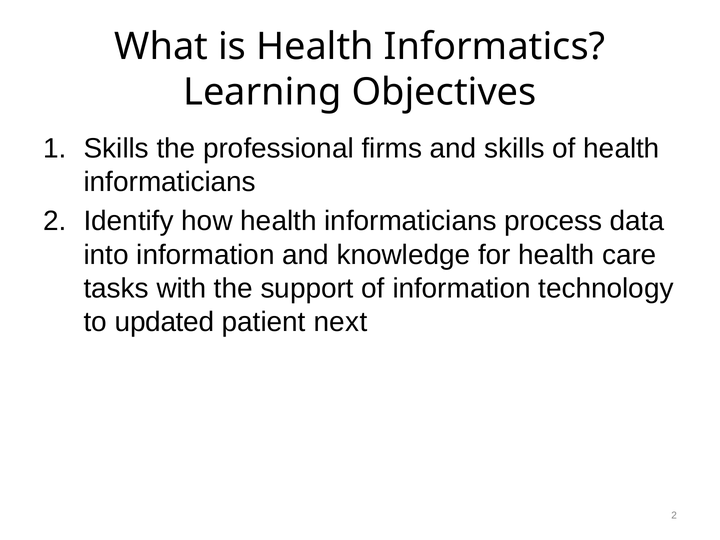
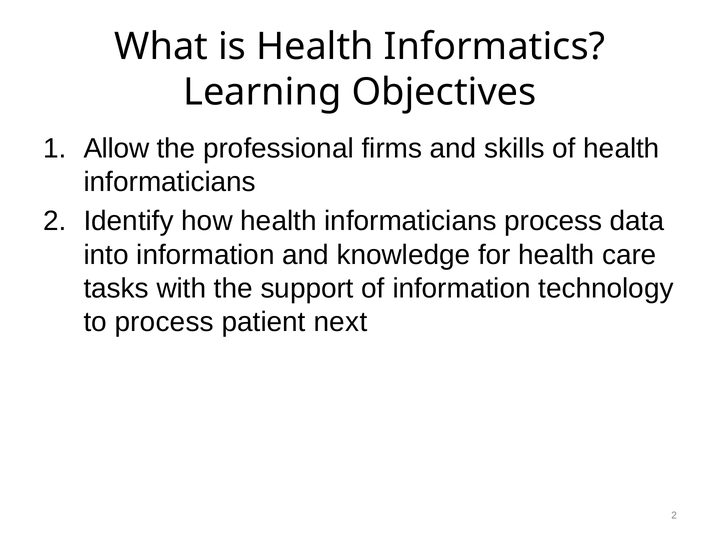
Skills at (116, 148): Skills -> Allow
to updated: updated -> process
